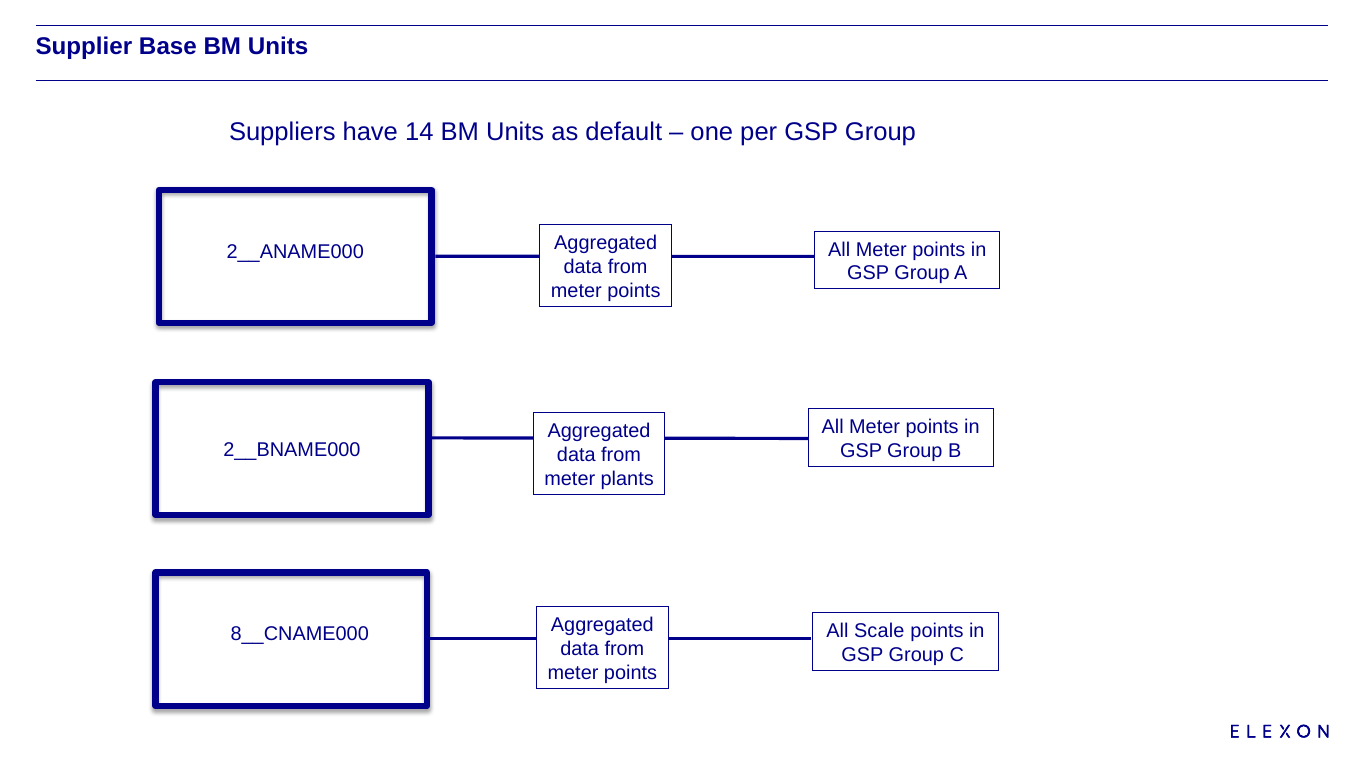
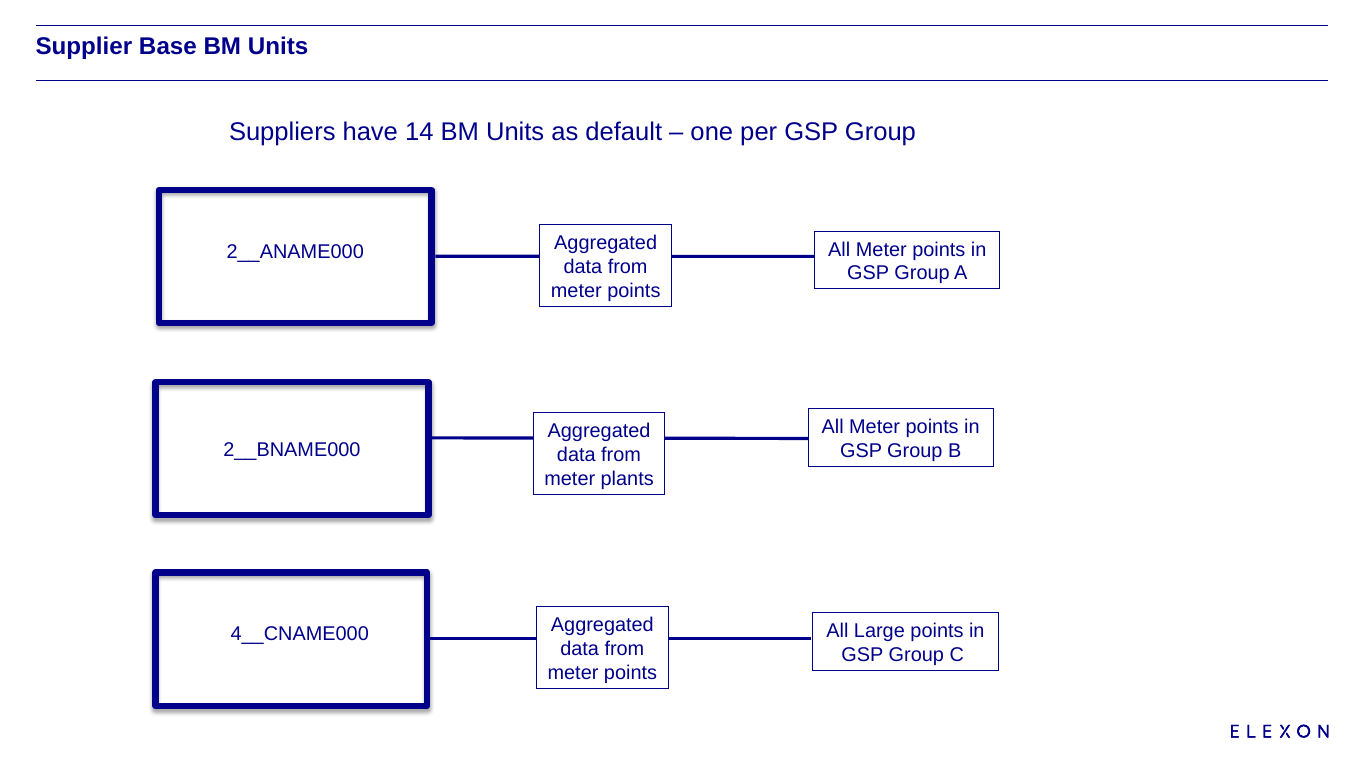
Scale: Scale -> Large
8__CNAME000: 8__CNAME000 -> 4__CNAME000
